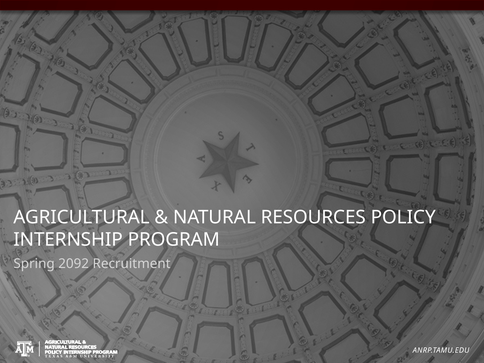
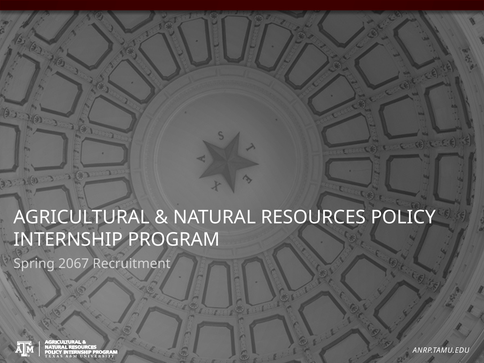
2092: 2092 -> 2067
